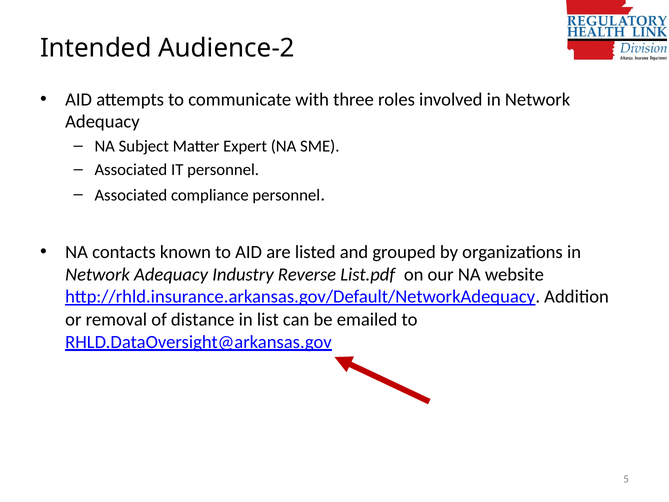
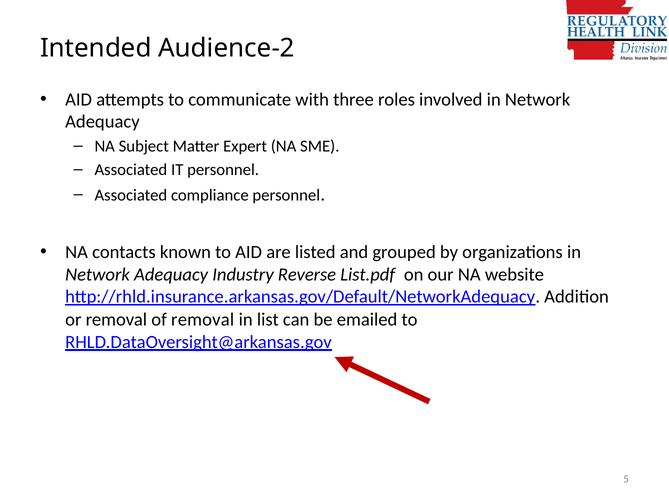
of distance: distance -> removal
